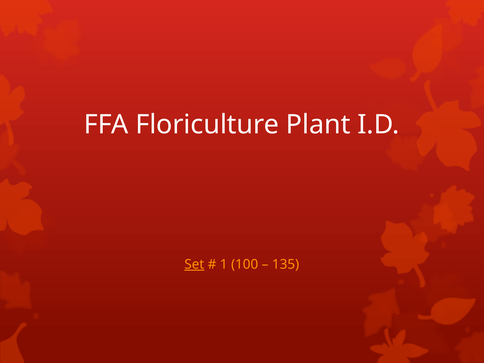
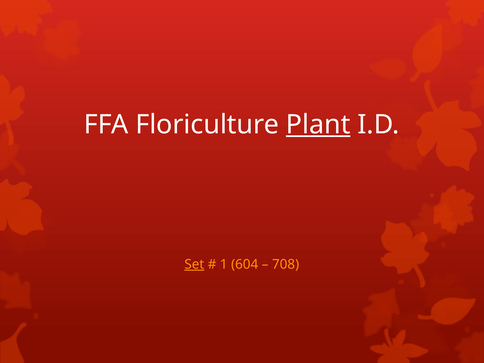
Plant underline: none -> present
100: 100 -> 604
135: 135 -> 708
